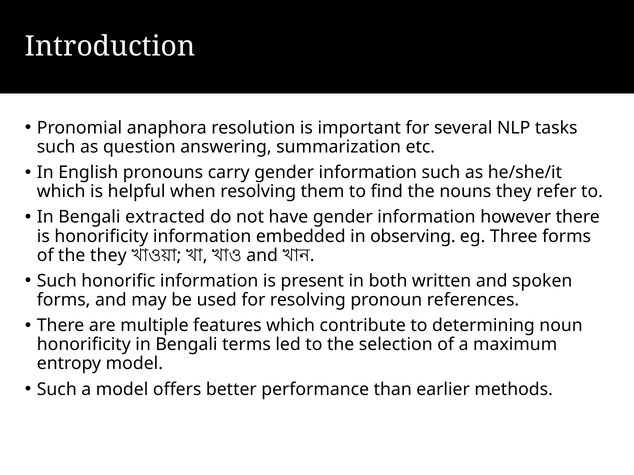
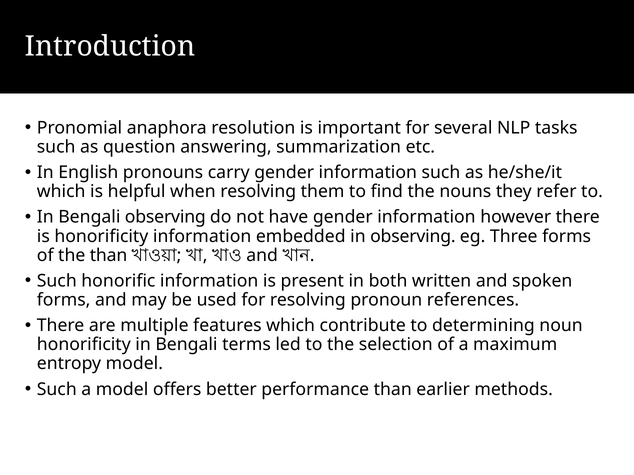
Bengali extracted: extracted -> observing
the they: they -> than
